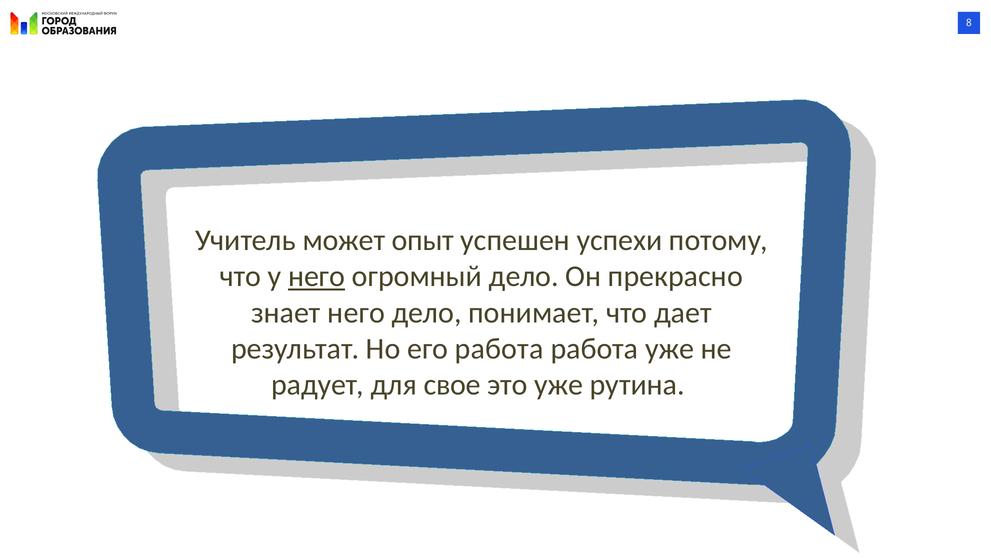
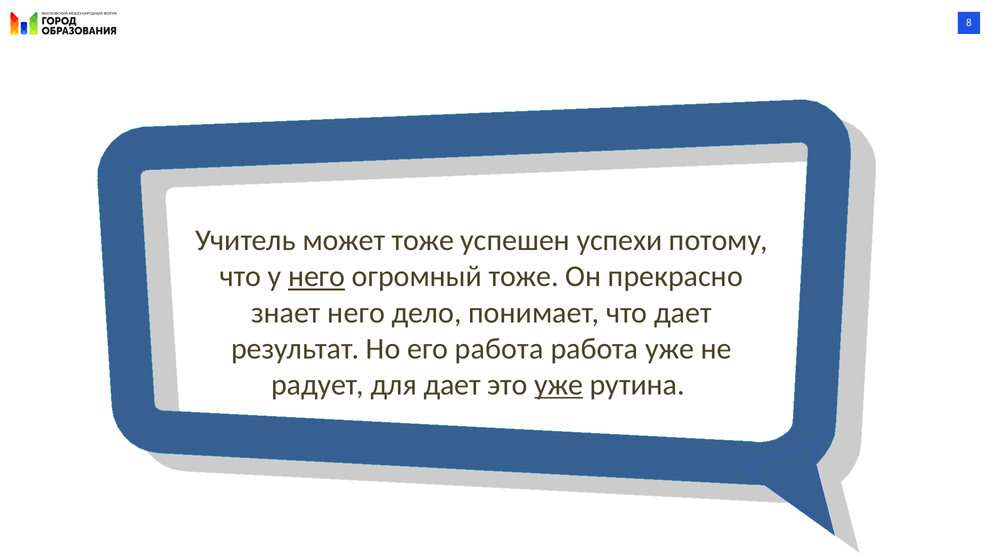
может опыт: опыт -> тоже
огромный дело: дело -> тоже
для свое: свое -> дает
уже at (559, 384) underline: none -> present
